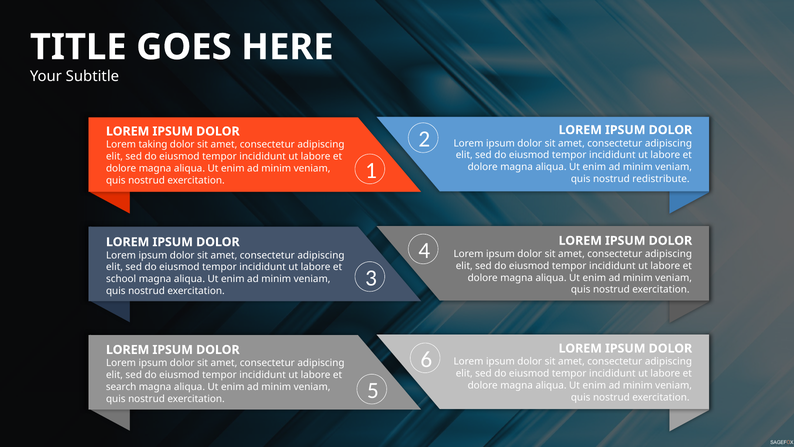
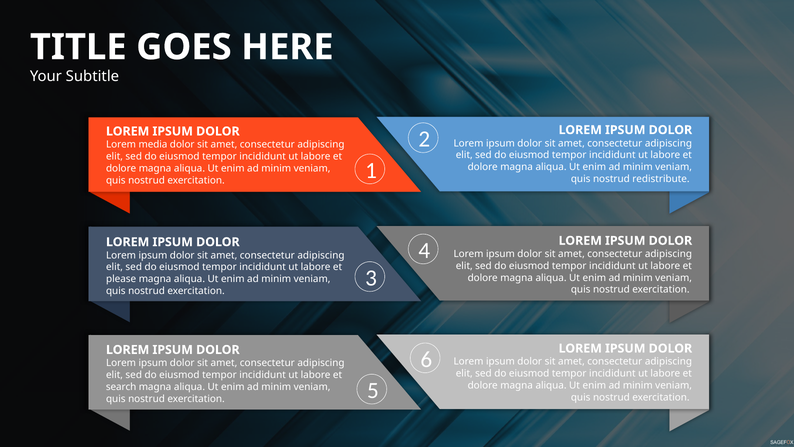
taking: taking -> media
school: school -> please
